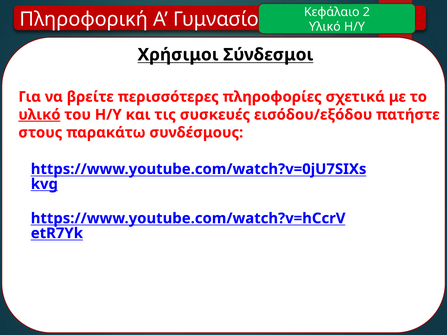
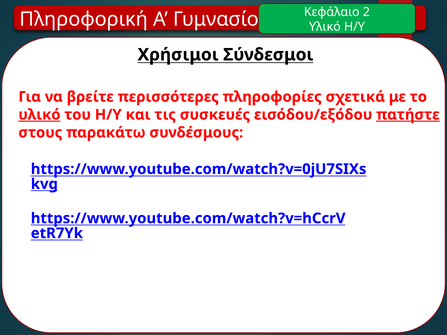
πατήστε underline: none -> present
